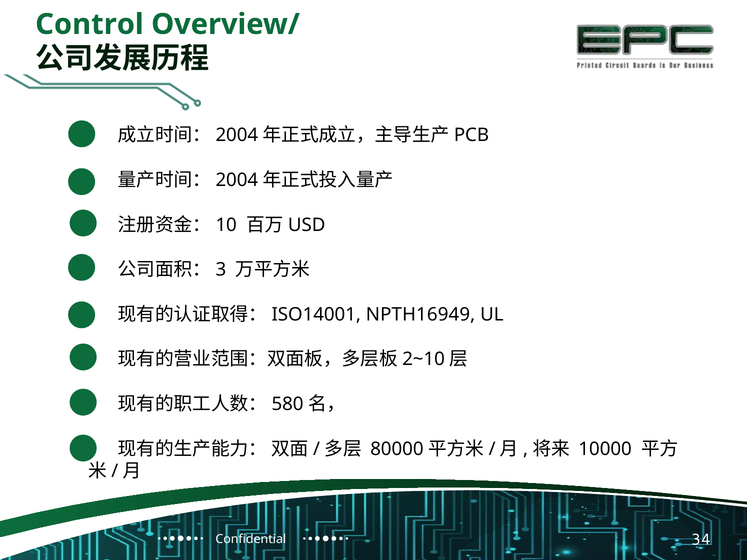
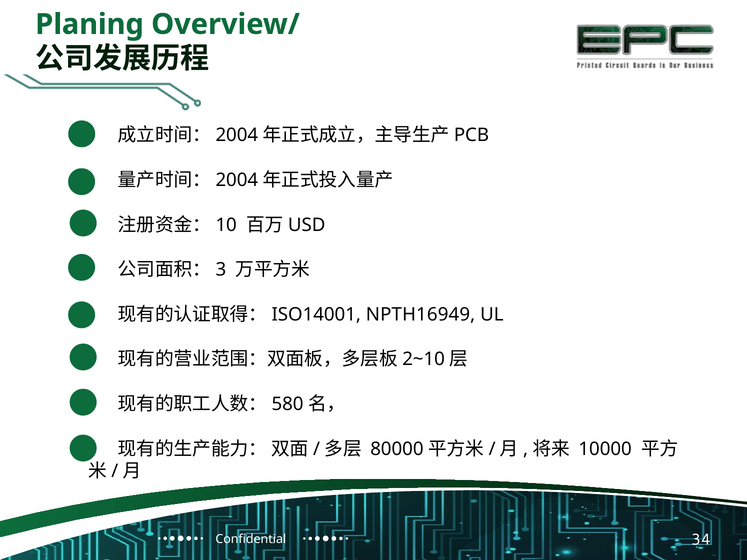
Control: Control -> Planing
